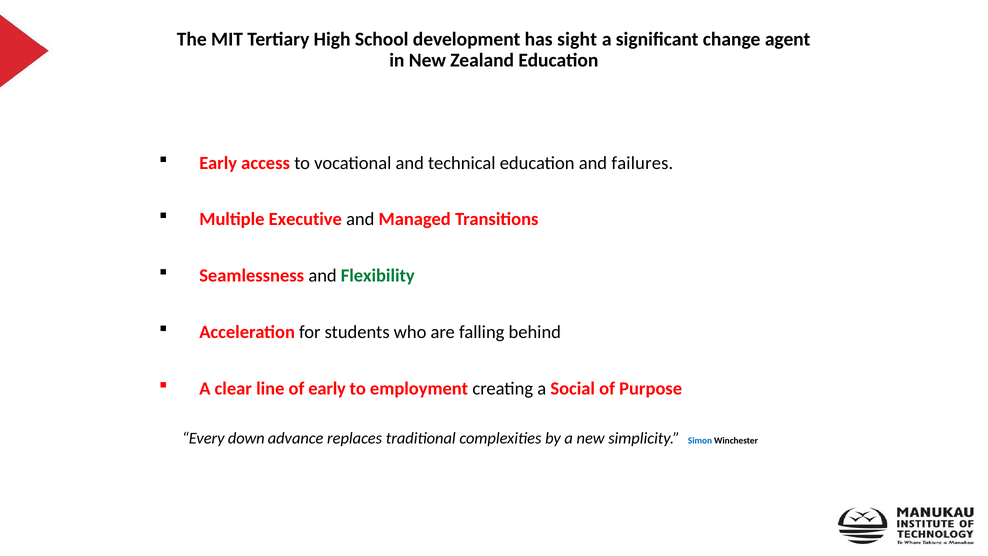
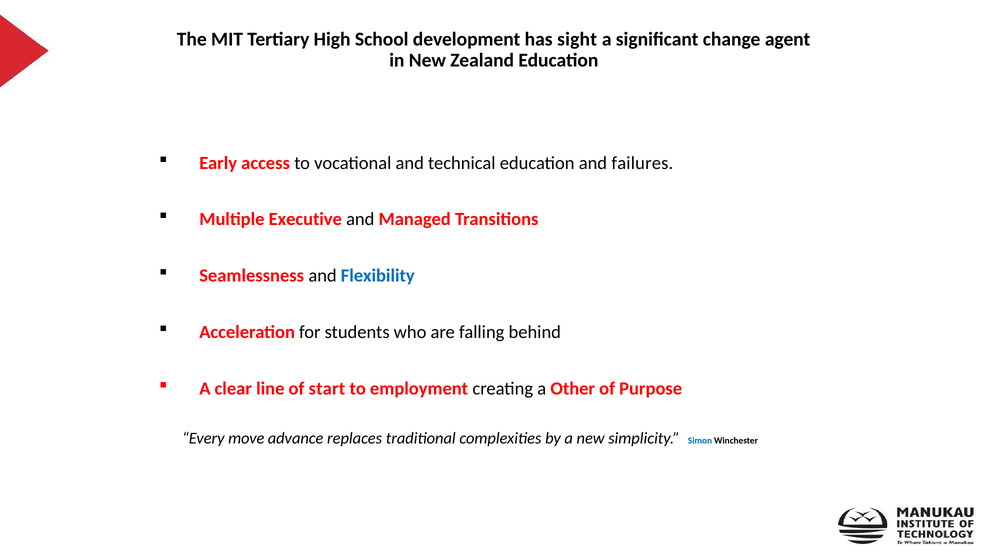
Flexibility colour: green -> blue
of early: early -> start
Social: Social -> Other
down: down -> move
